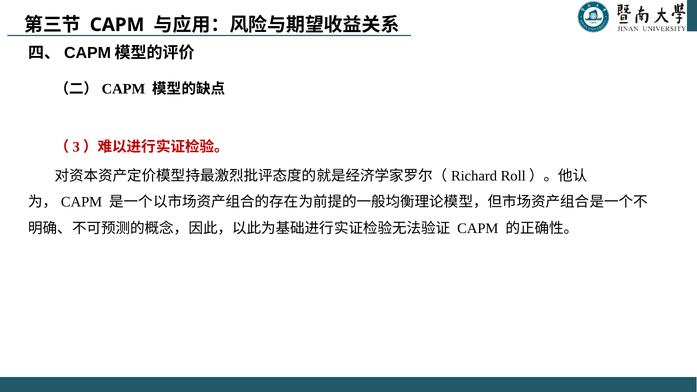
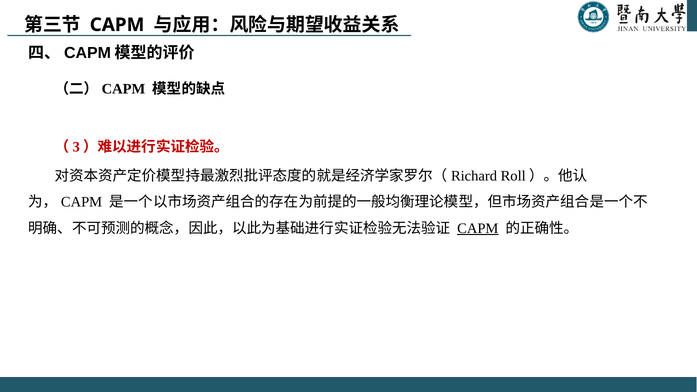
CAPM at (478, 228) underline: none -> present
